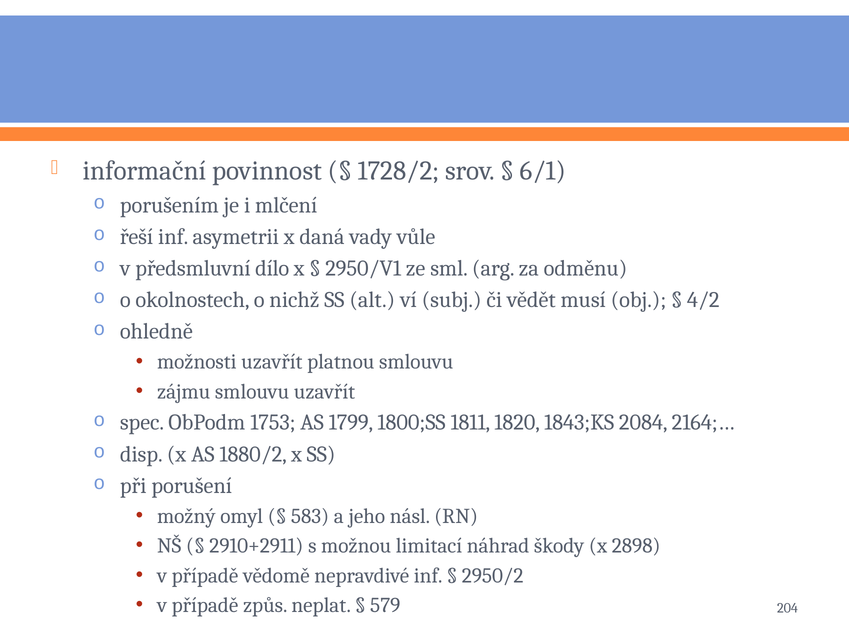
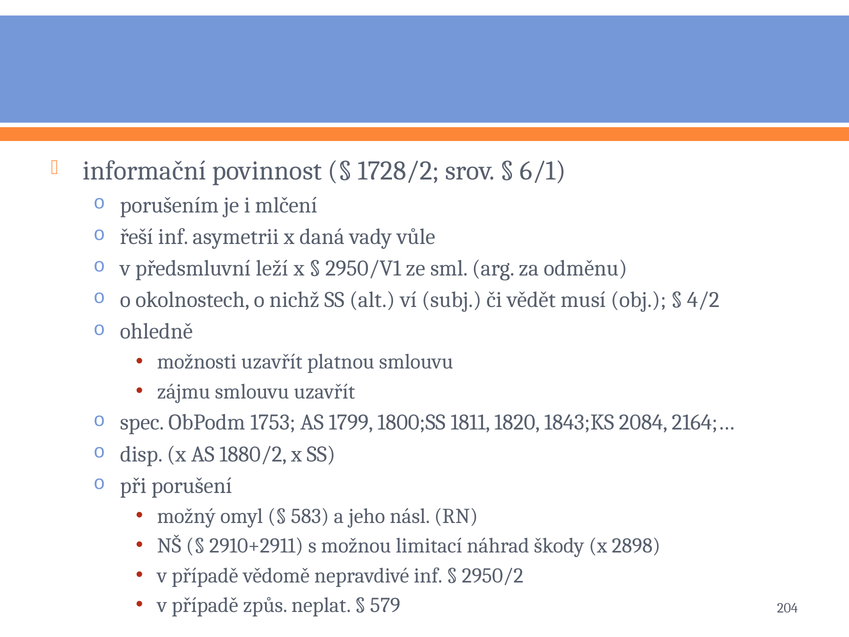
dílo: dílo -> leží
